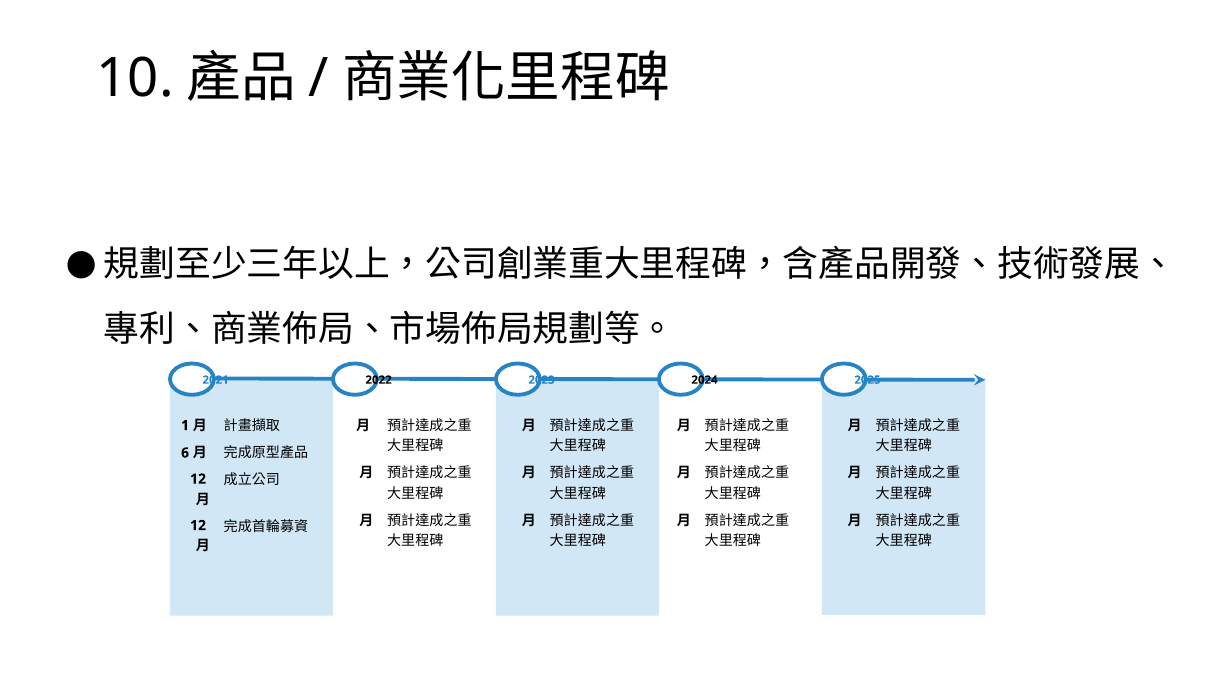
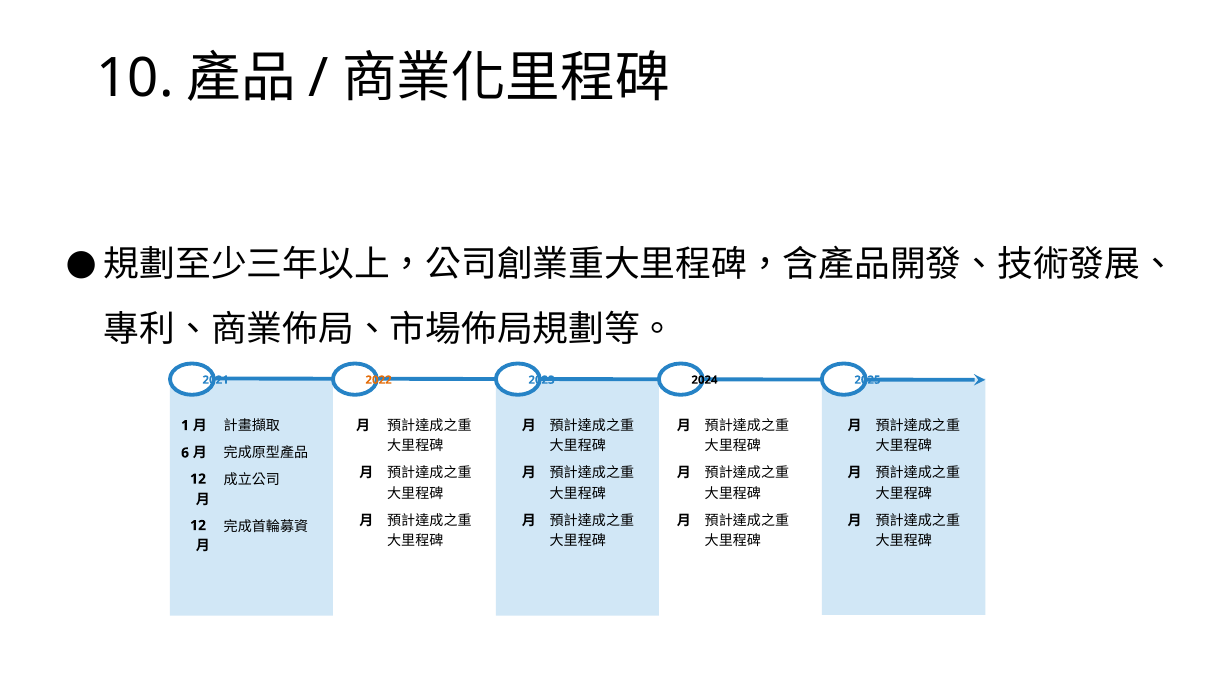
2022 colour: black -> orange
